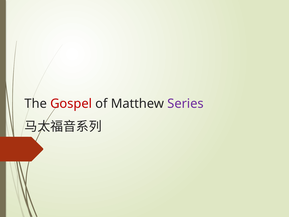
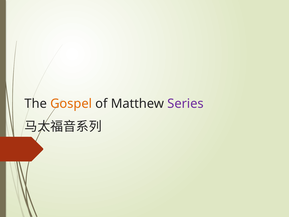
Gospel colour: red -> orange
